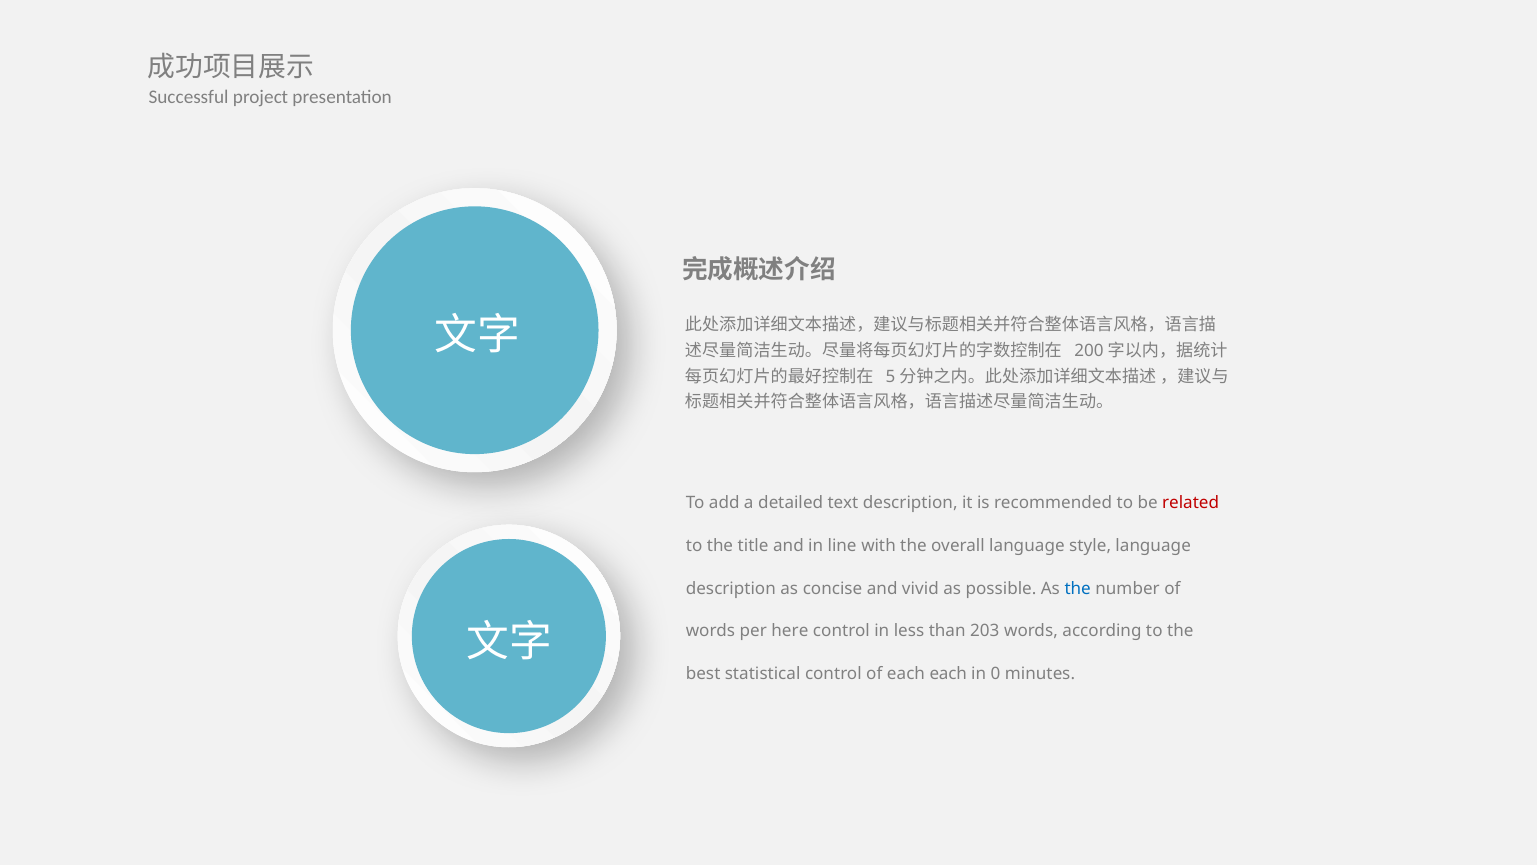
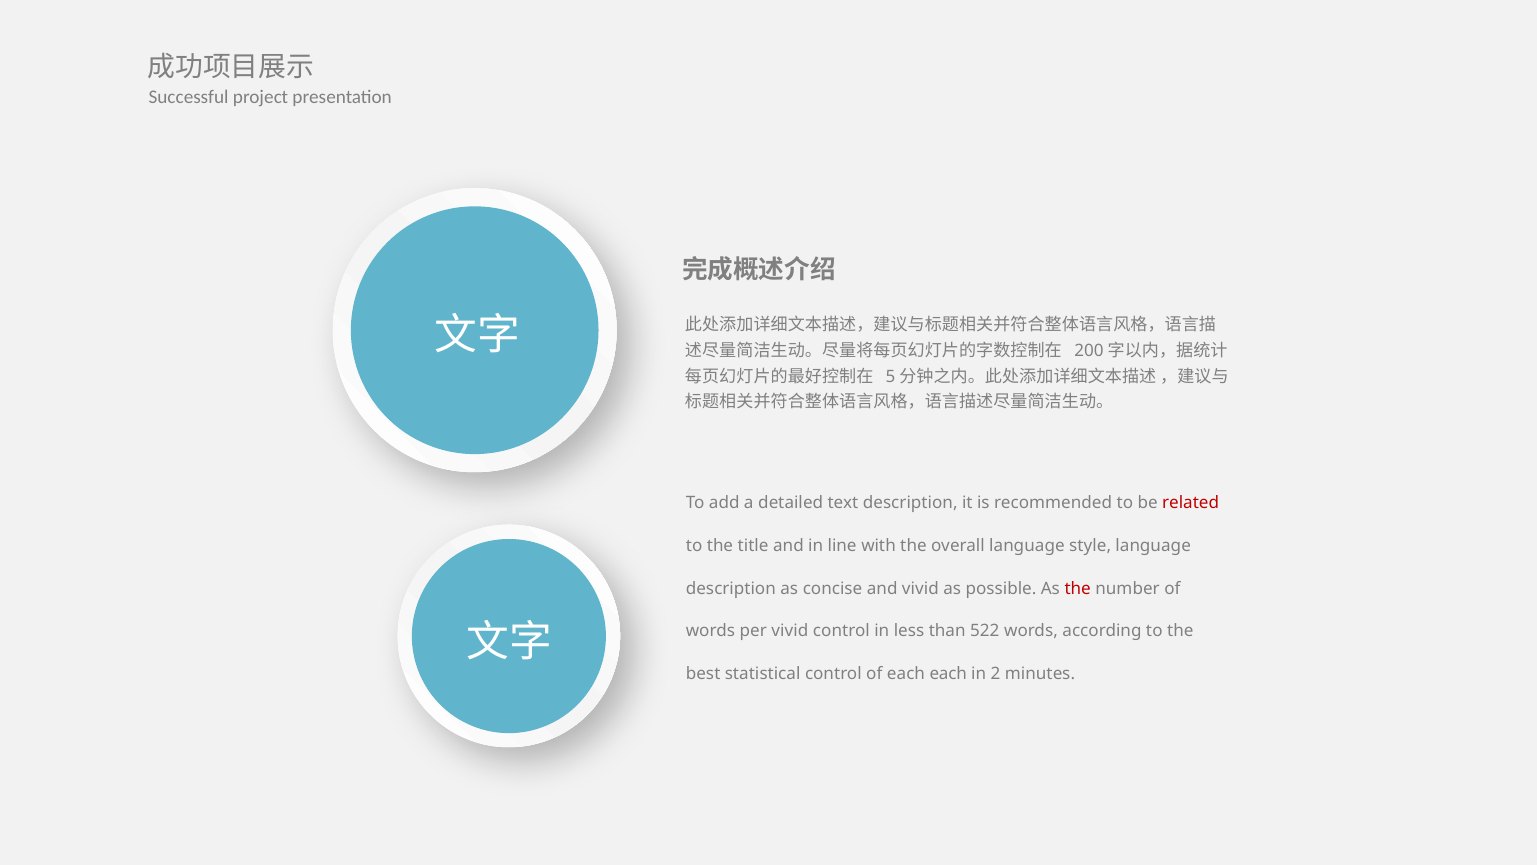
the at (1078, 588) colour: blue -> red
per here: here -> vivid
203: 203 -> 522
0: 0 -> 2
